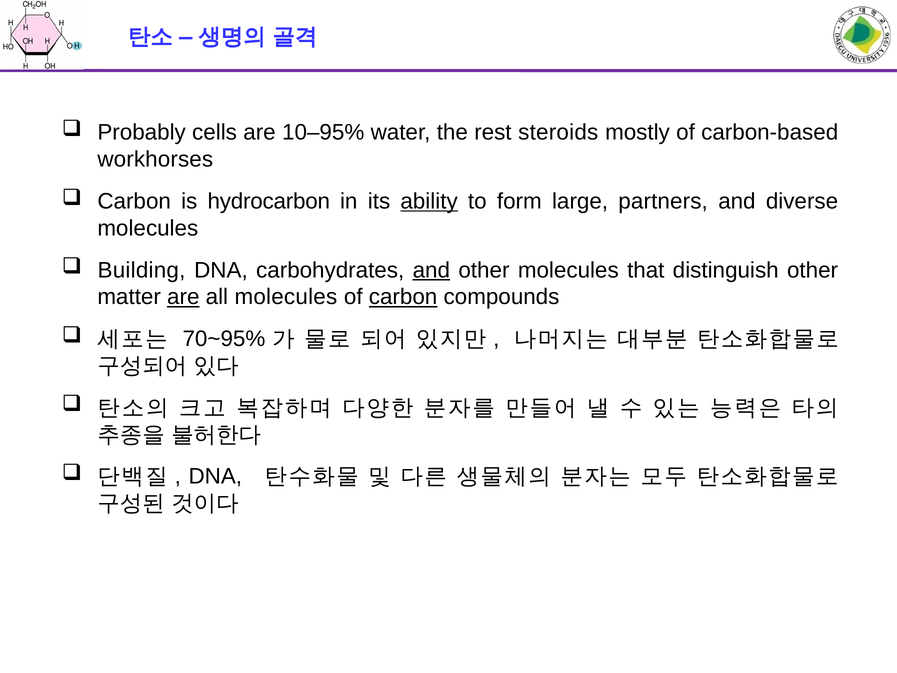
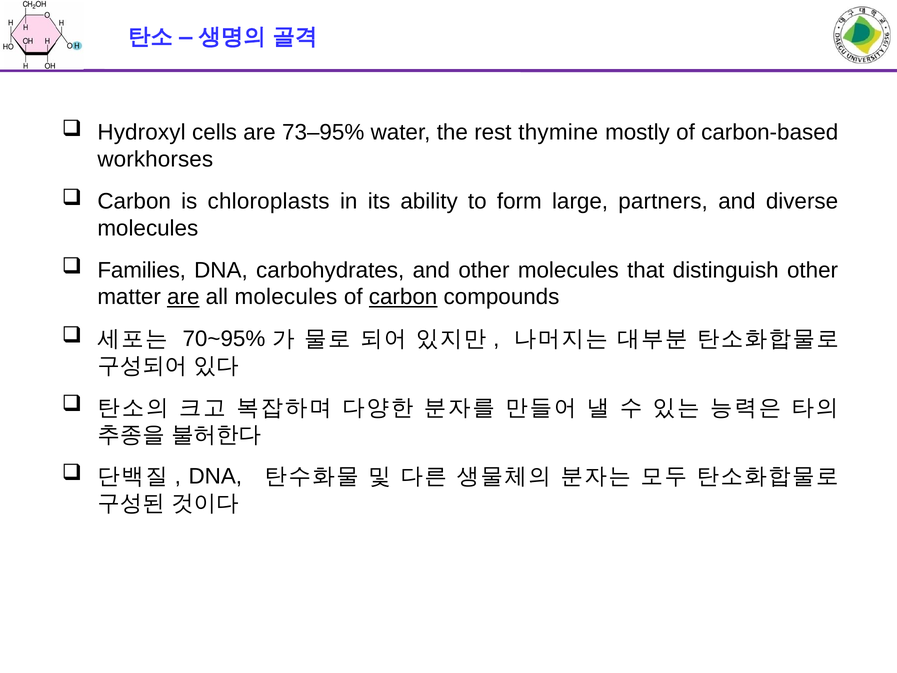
Probably: Probably -> Hydroxyl
10–95%: 10–95% -> 73–95%
steroids: steroids -> thymine
hydrocarbon: hydrocarbon -> chloroplasts
ability underline: present -> none
Building: Building -> Families
and at (431, 270) underline: present -> none
